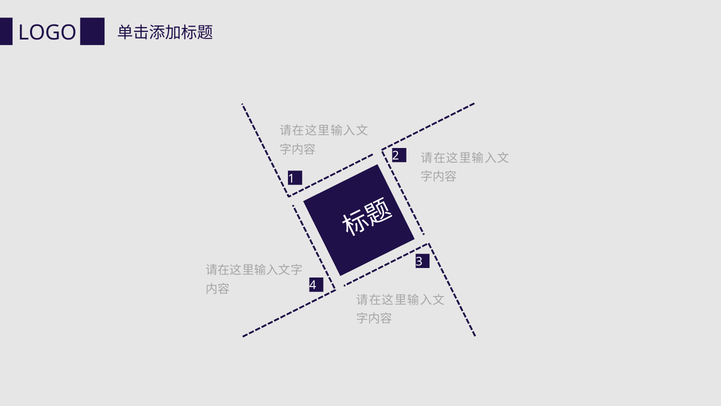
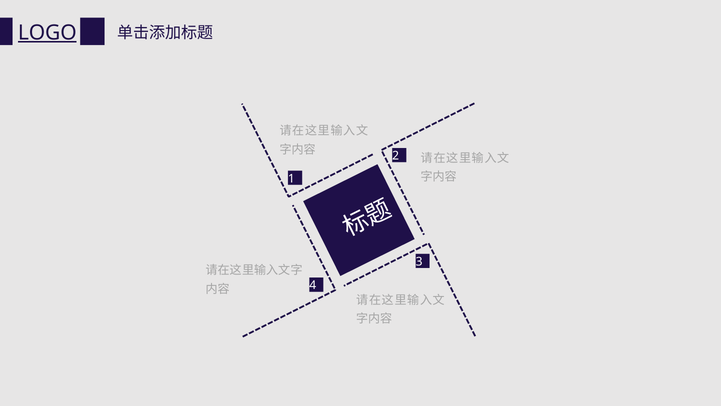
LOGO underline: none -> present
